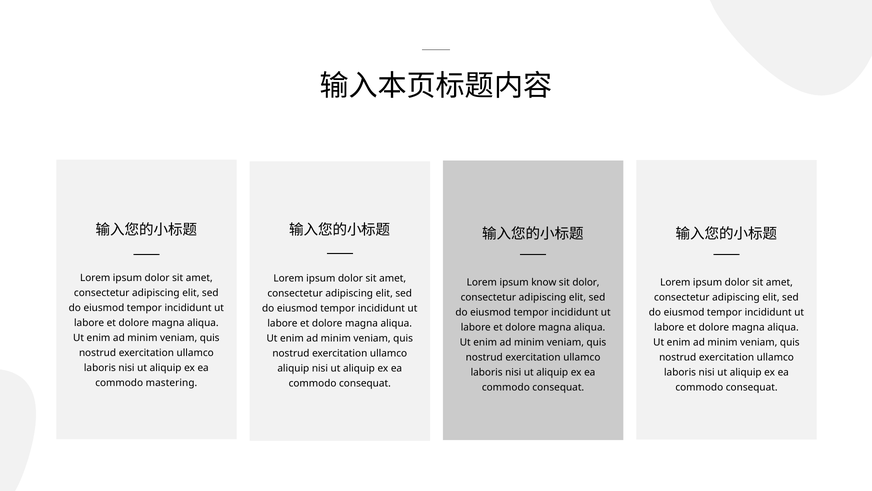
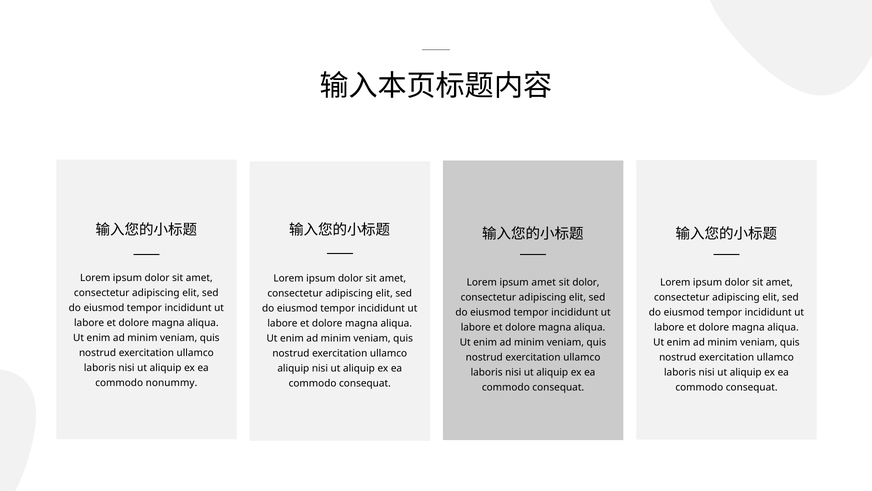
ipsum know: know -> amet
mastering: mastering -> nonummy
